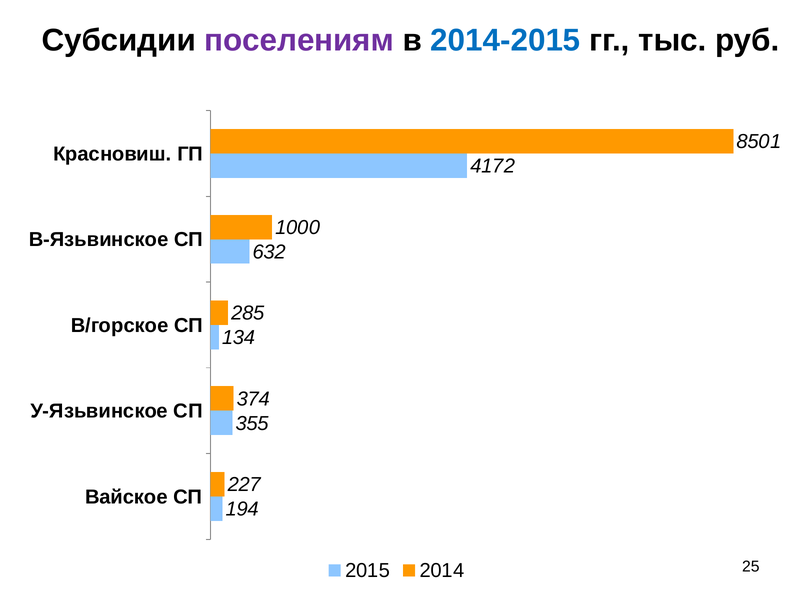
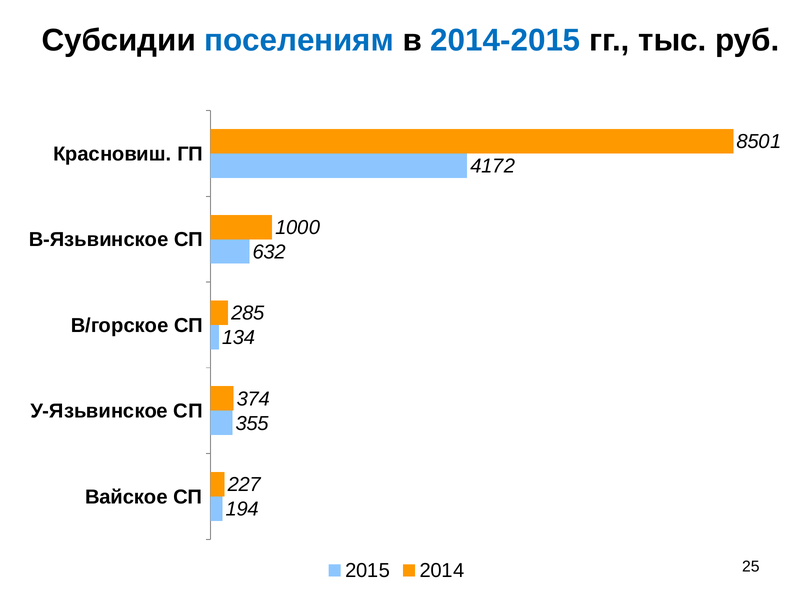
поселениям colour: purple -> blue
